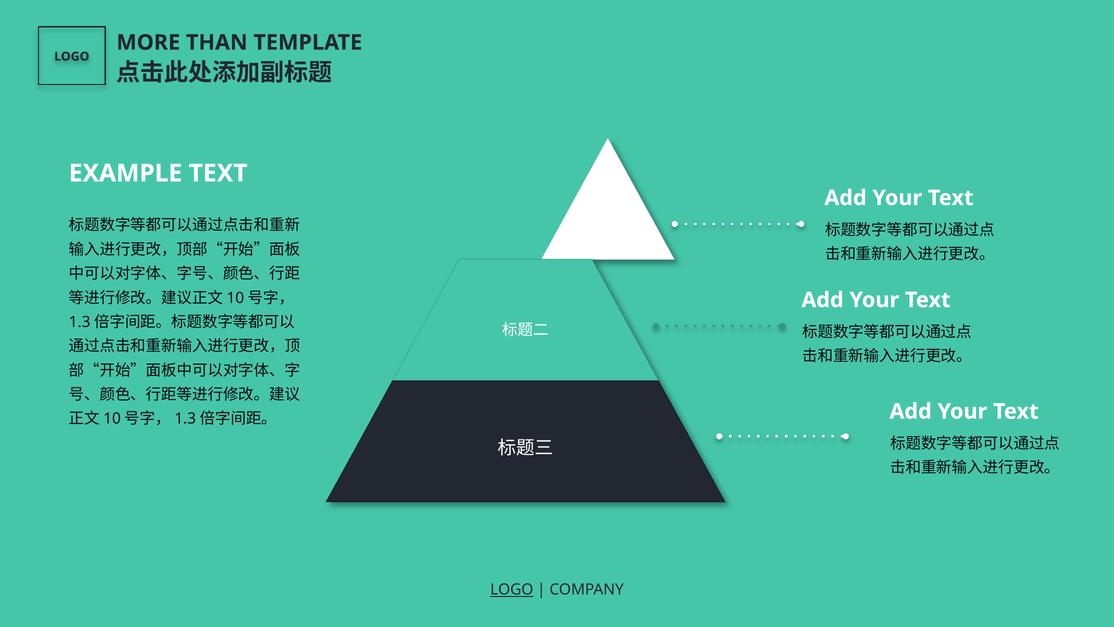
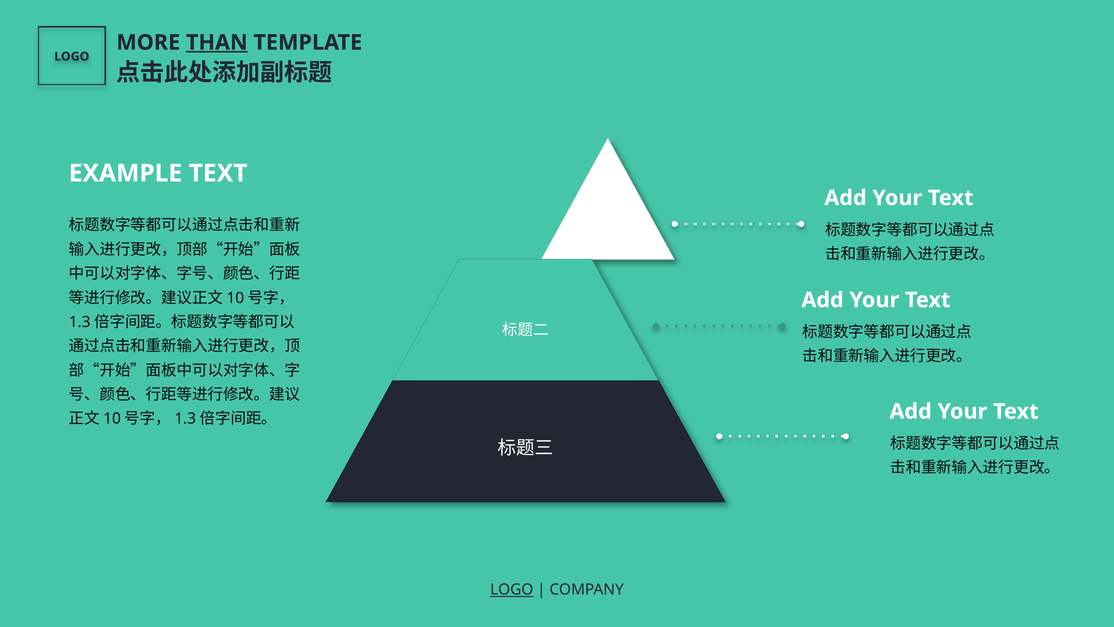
THAN underline: none -> present
